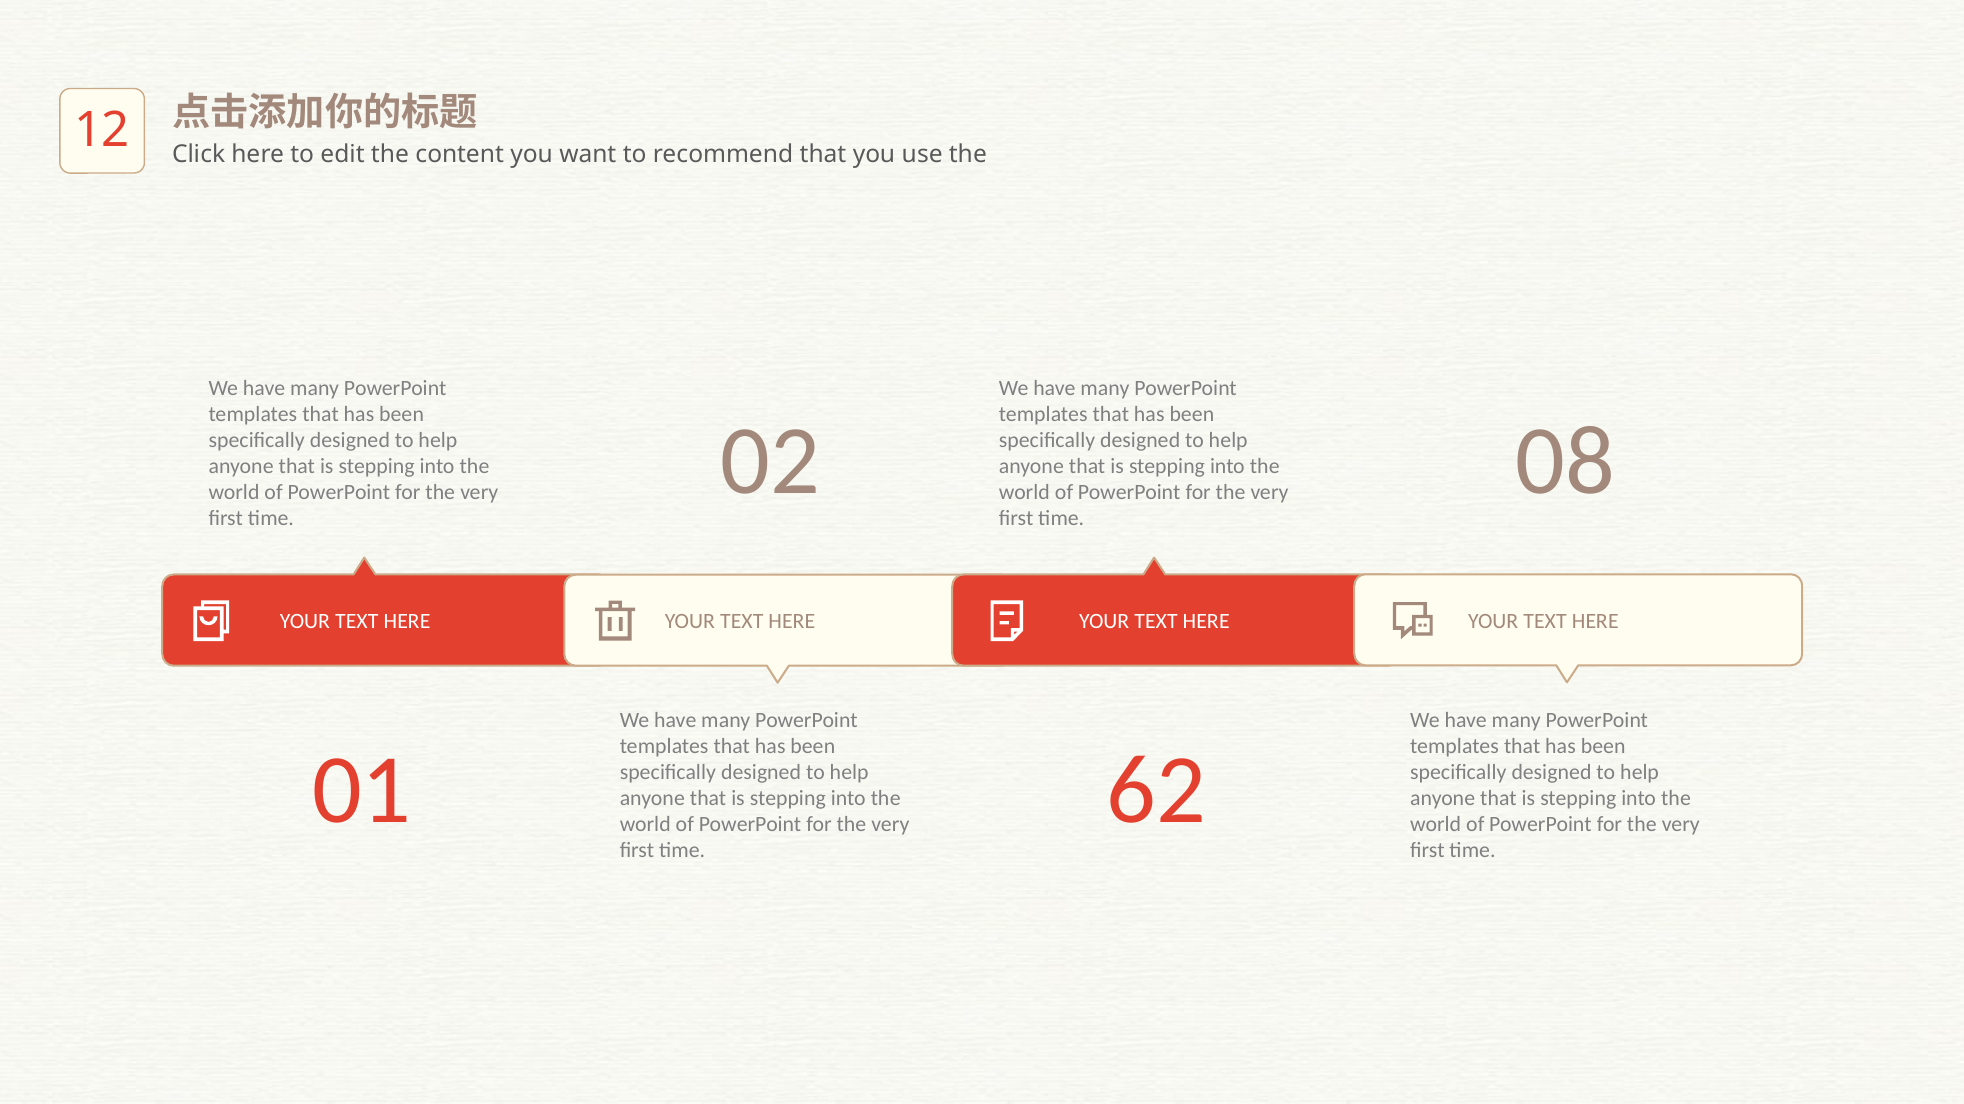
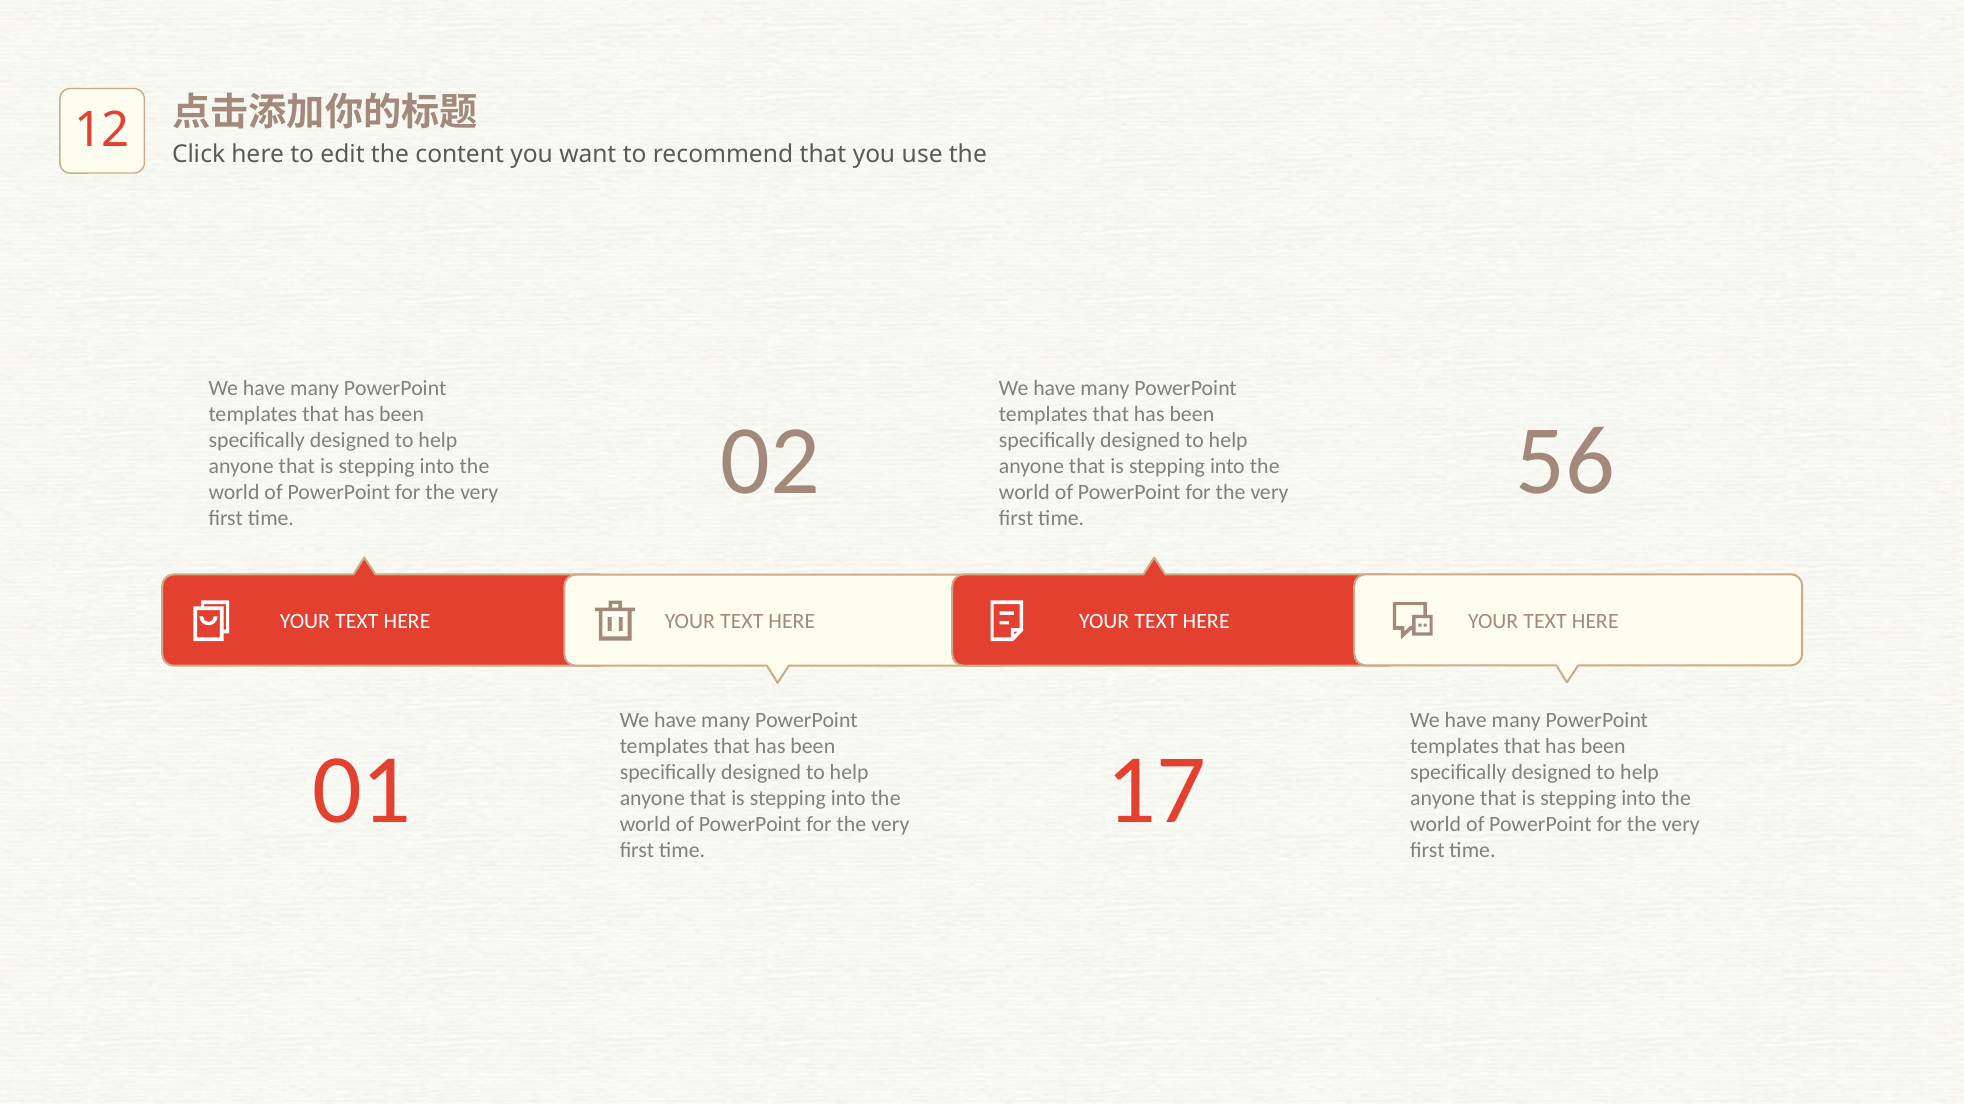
08: 08 -> 56
62: 62 -> 17
